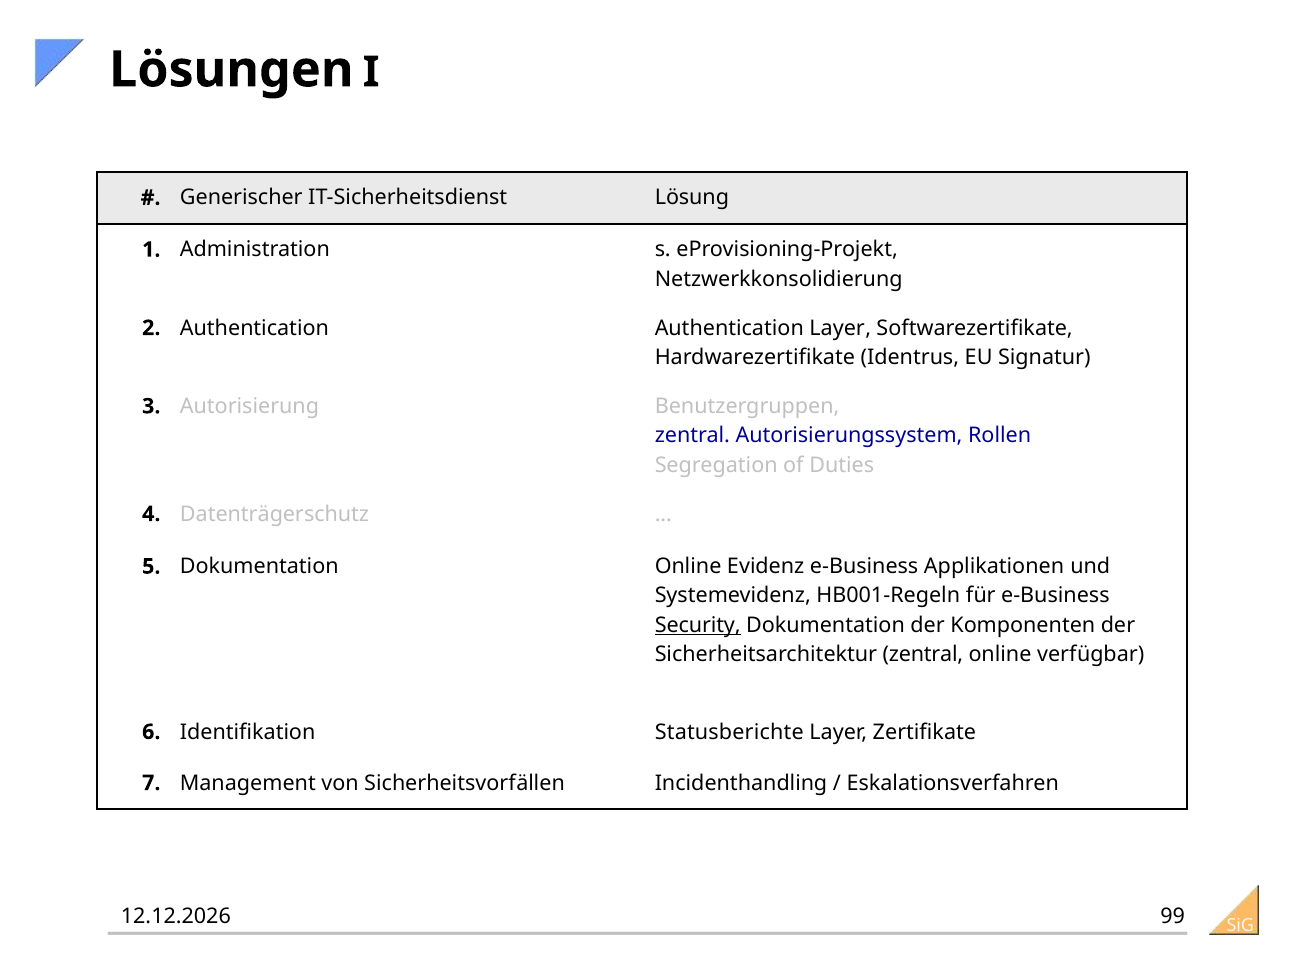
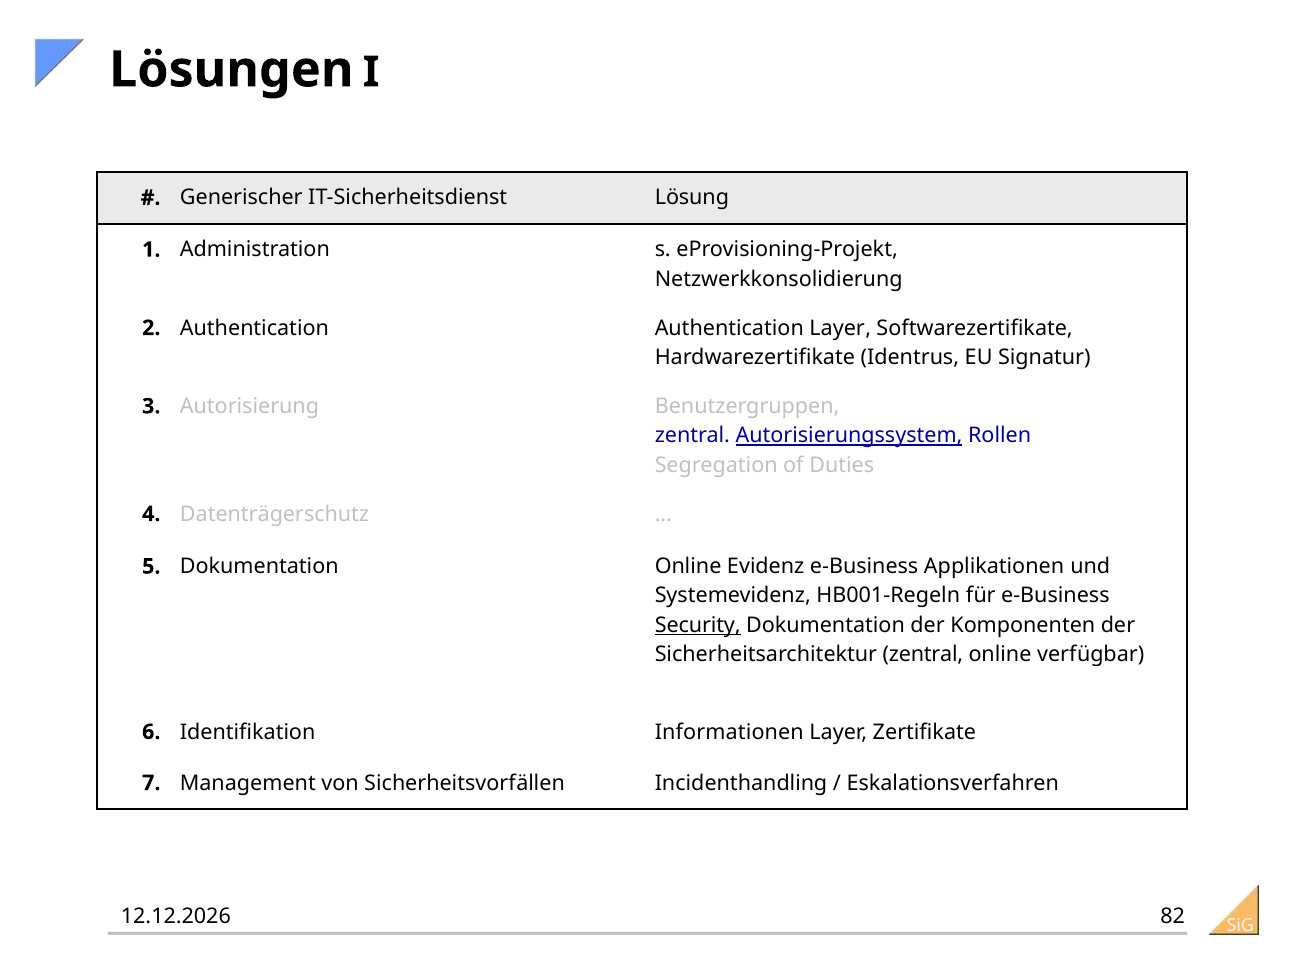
Autorisierungssystem underline: none -> present
Statusberichte: Statusberichte -> Informationen
99: 99 -> 82
